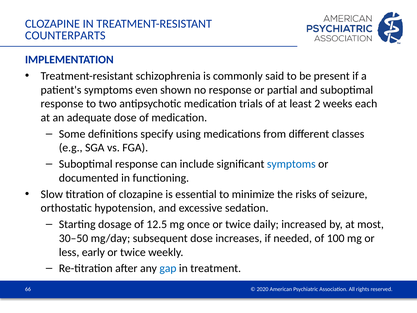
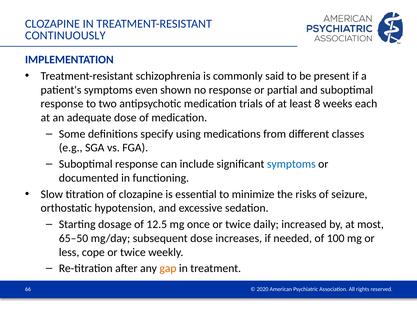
COUNTERPARTS: COUNTERPARTS -> CONTINUOUSLY
2: 2 -> 8
30–50: 30–50 -> 65–50
early: early -> cope
gap colour: blue -> orange
